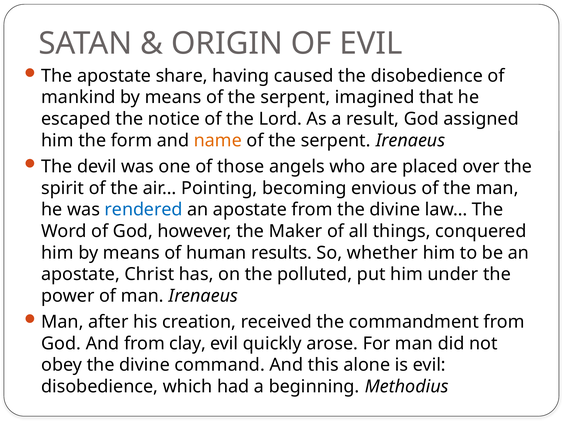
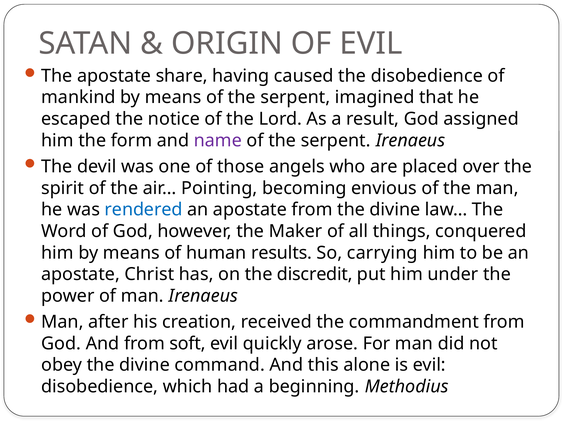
name colour: orange -> purple
whether: whether -> carrying
polluted: polluted -> discredit
clay: clay -> soft
